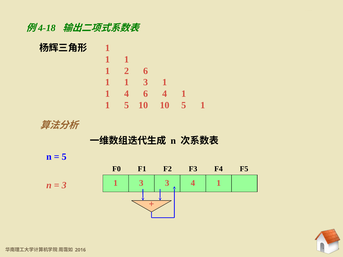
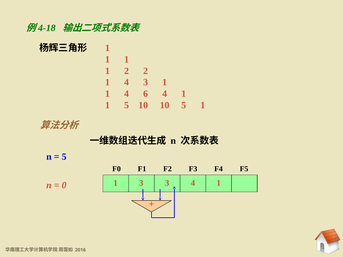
2 6: 6 -> 2
1 at (127, 82): 1 -> 4
3 at (64, 185): 3 -> 0
